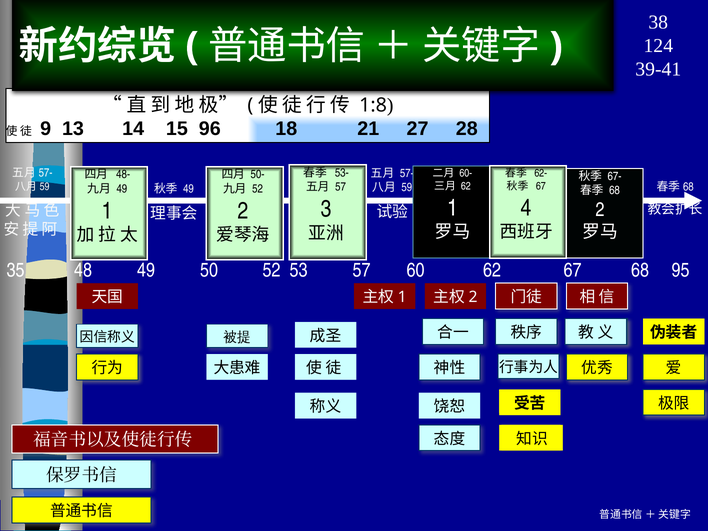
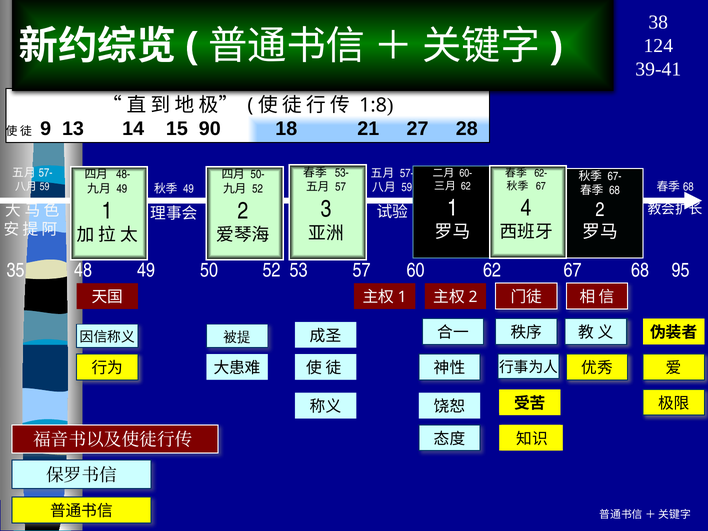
96: 96 -> 90
